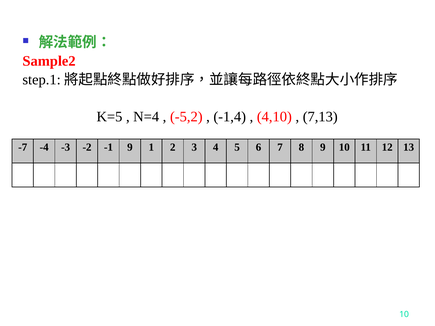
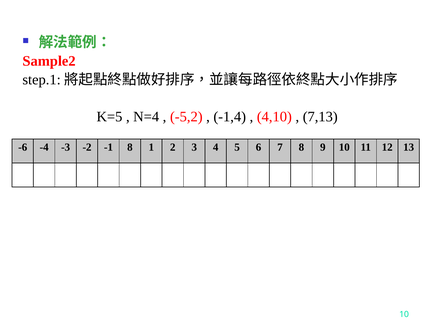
-7: -7 -> -6
-1 9: 9 -> 8
